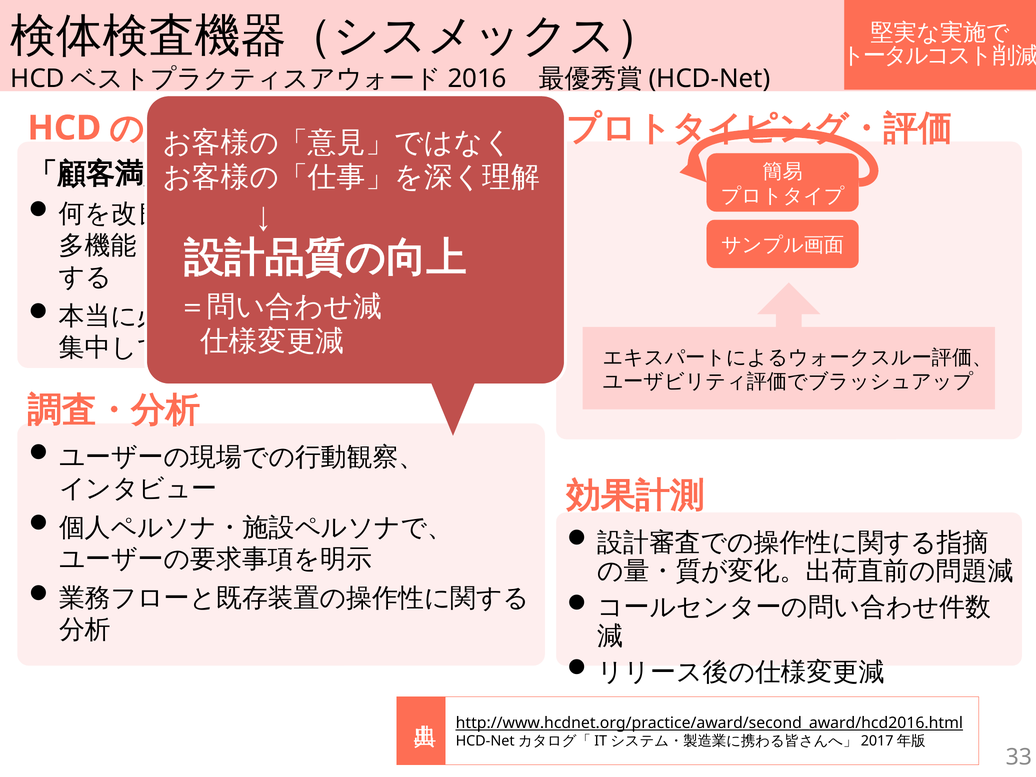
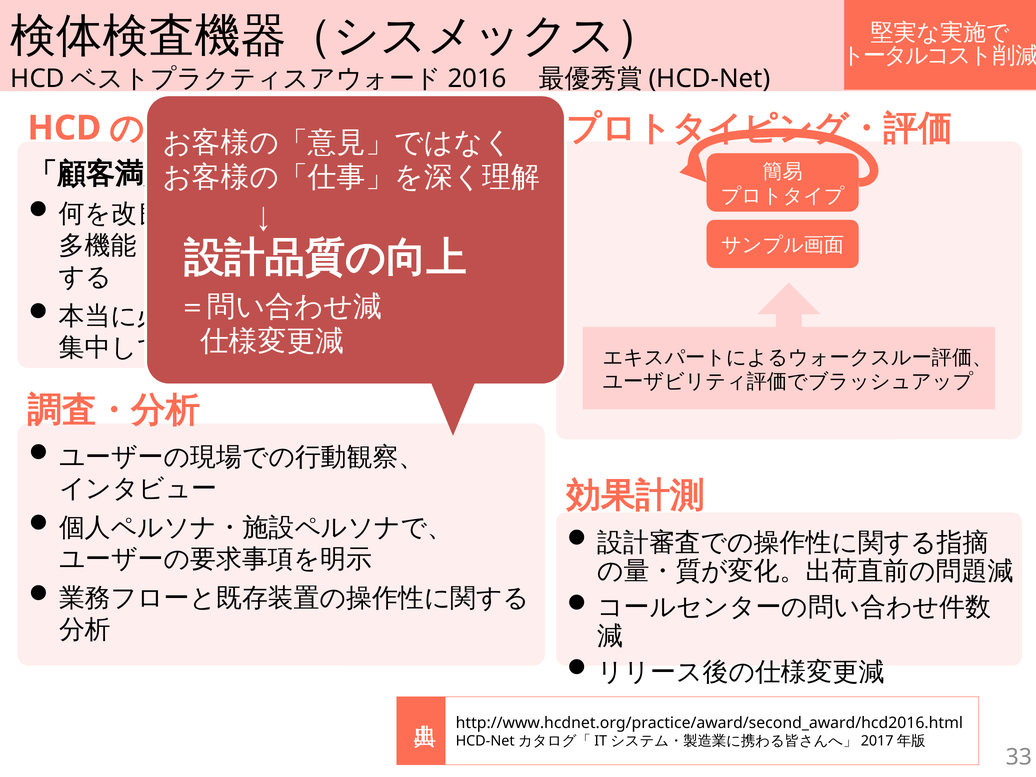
http://www.hcdnet.org/practice/award/second_award/hcd2016.html underline: present -> none
